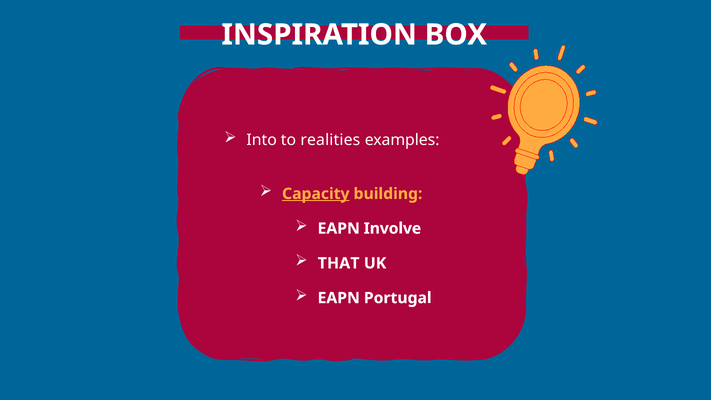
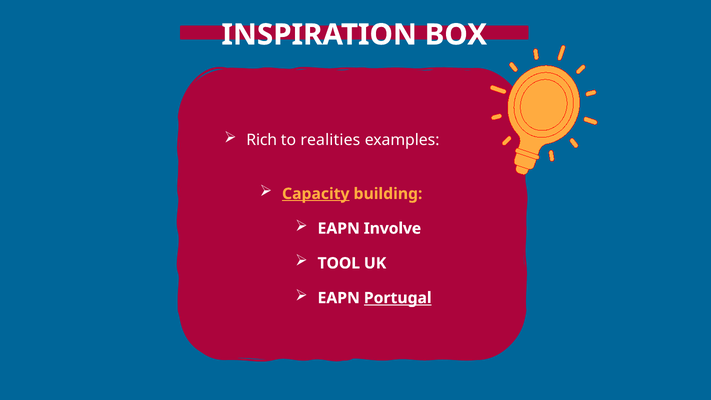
Into: Into -> Rich
THAT: THAT -> TOOL
Portugal underline: none -> present
